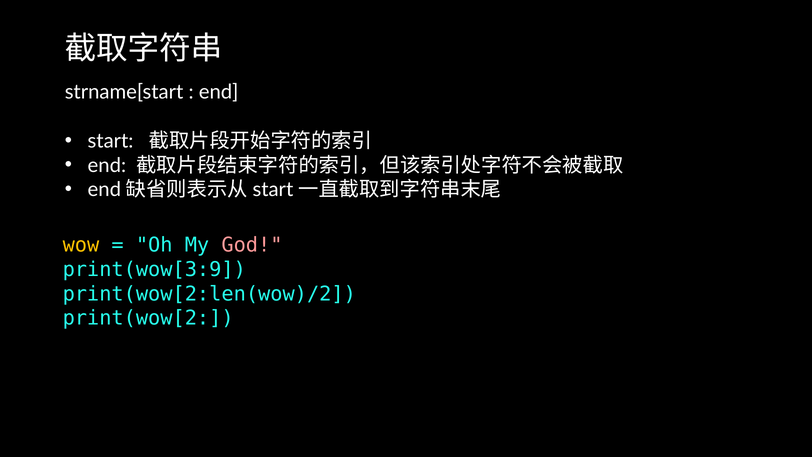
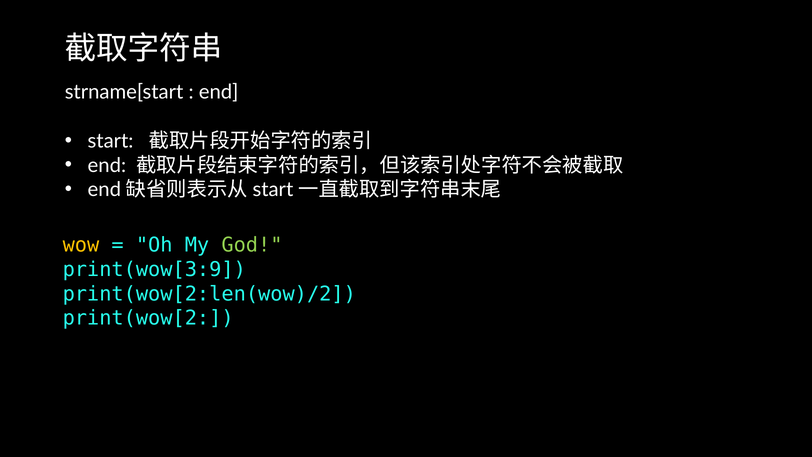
God colour: pink -> light green
